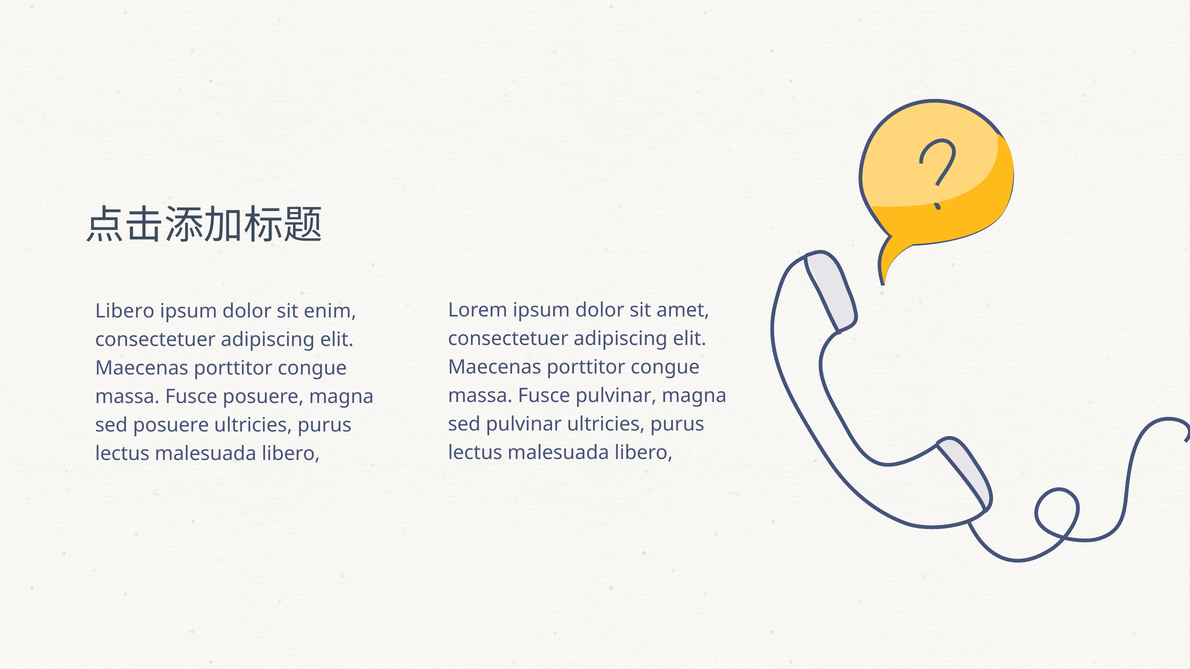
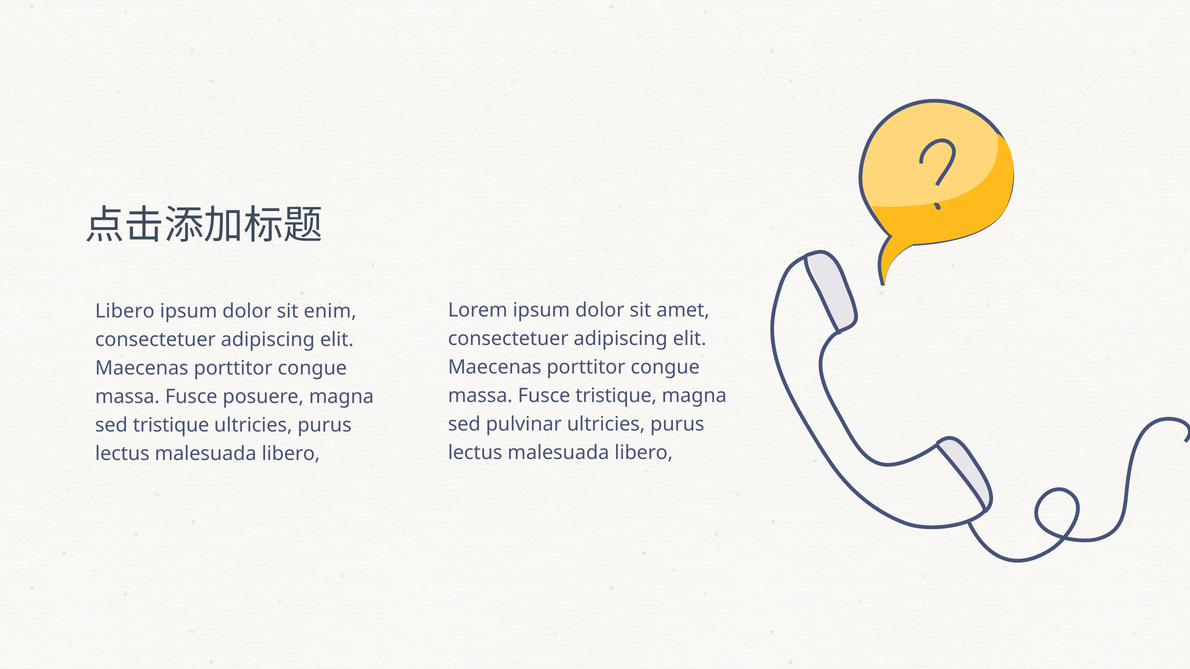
Fusce pulvinar: pulvinar -> tristique
sed posuere: posuere -> tristique
